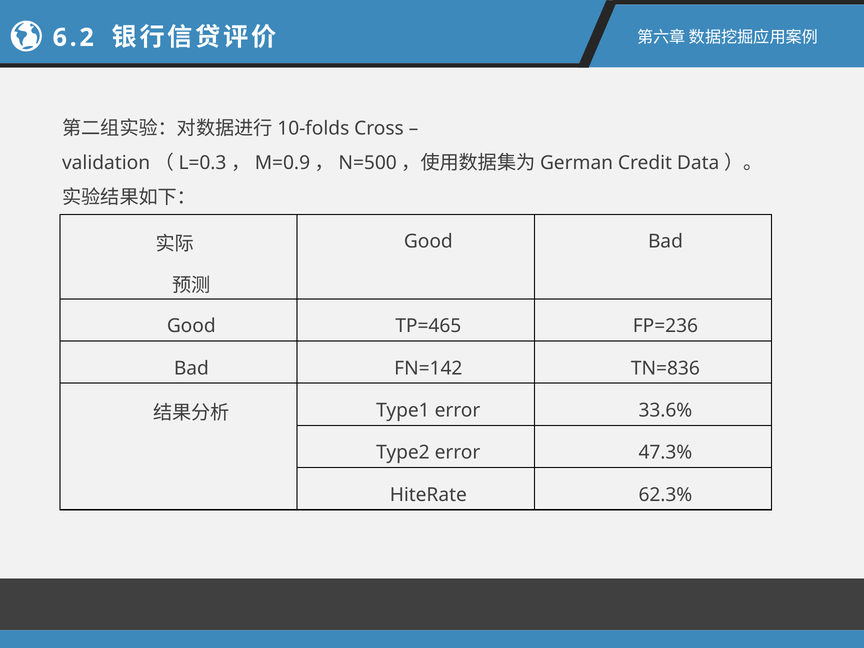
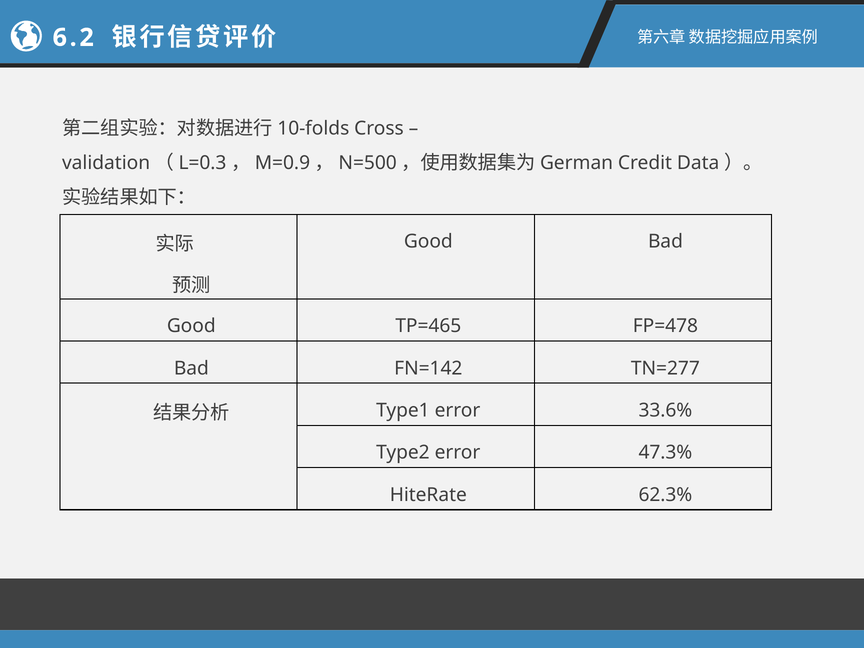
FP=236: FP=236 -> FP=478
TN=836: TN=836 -> TN=277
